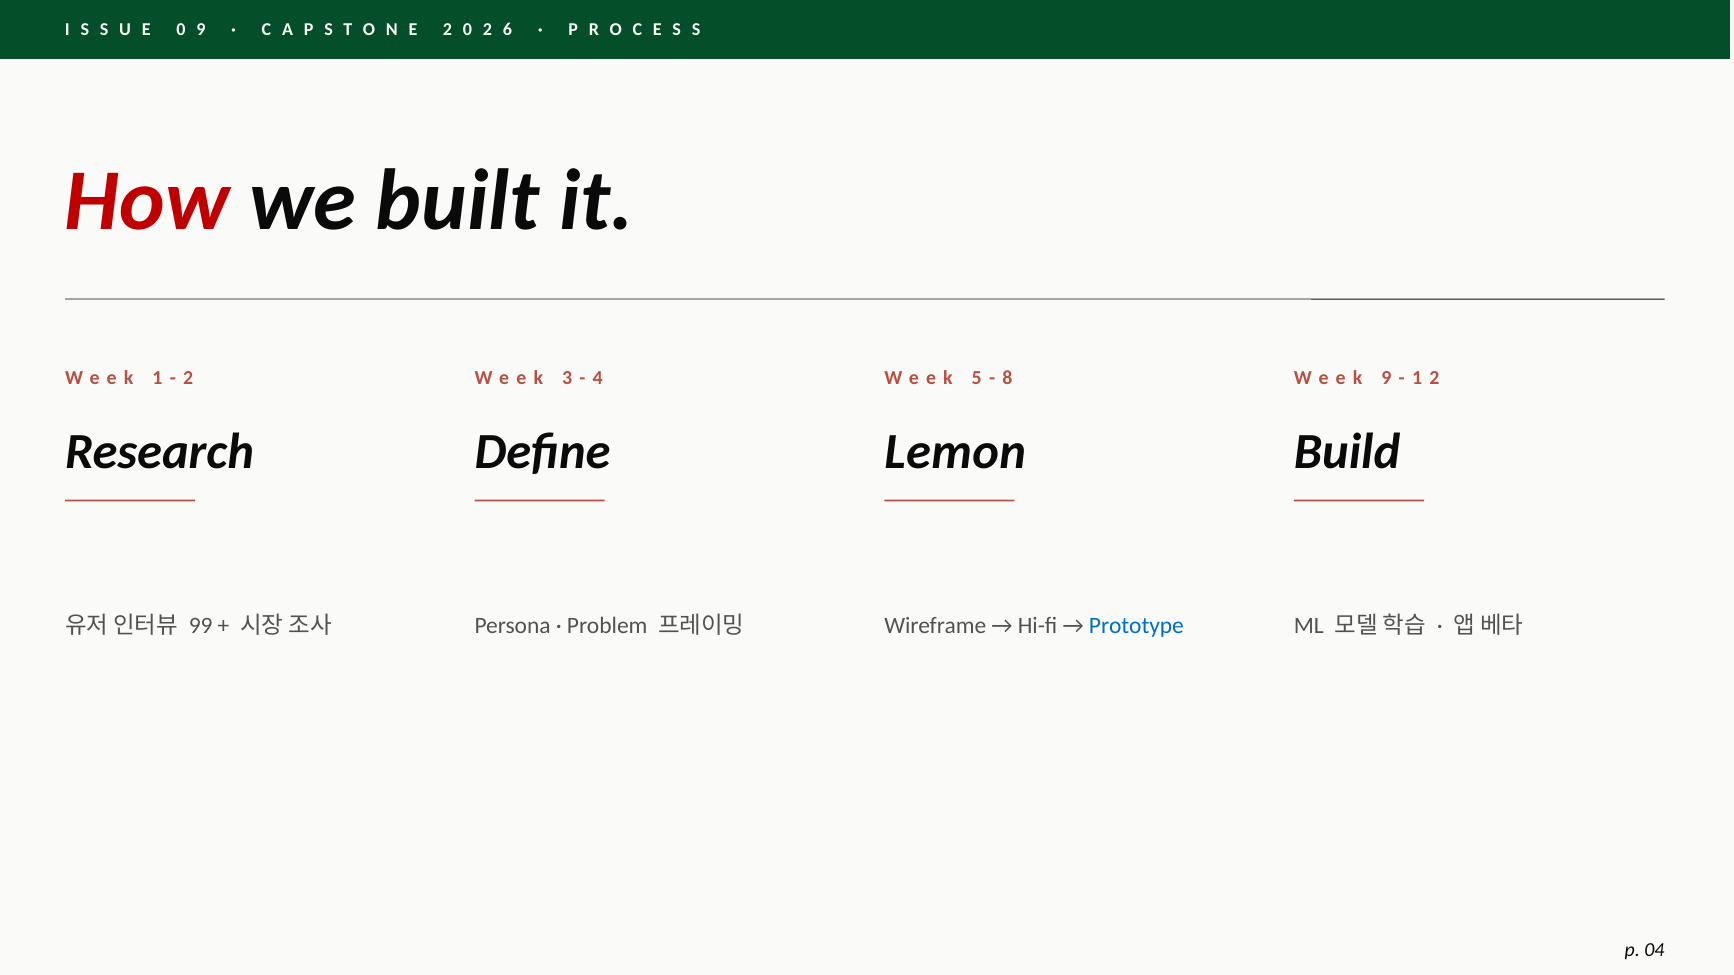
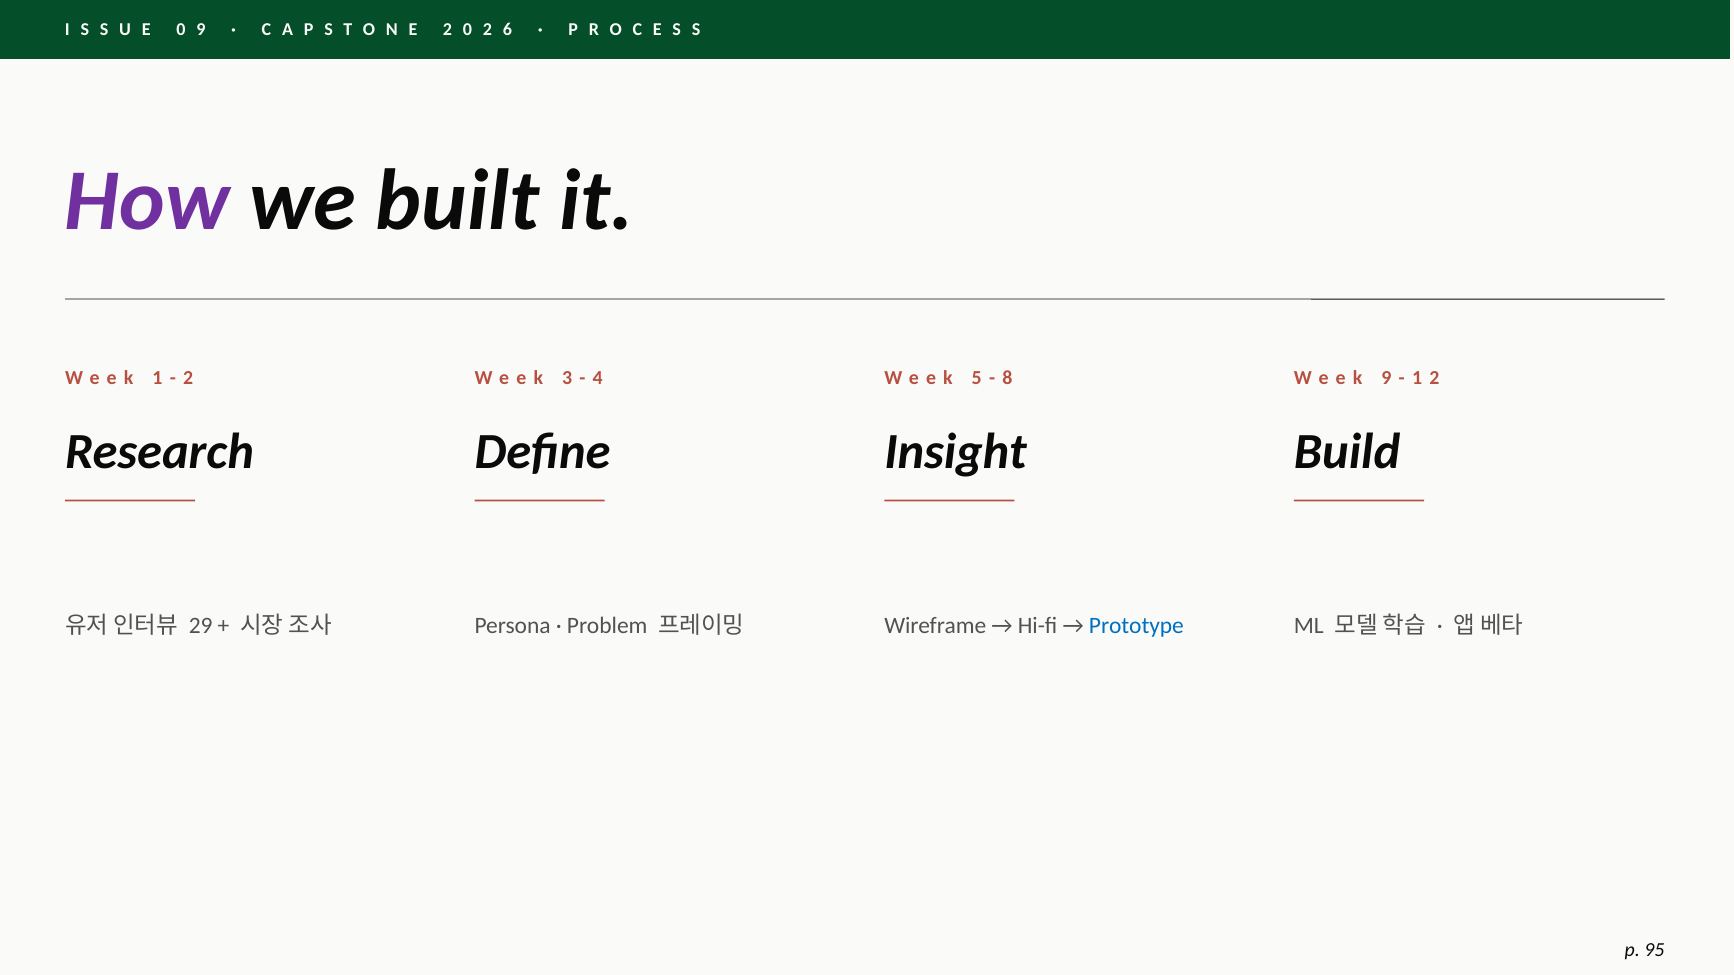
How colour: red -> purple
Lemon: Lemon -> Insight
99: 99 -> 29
04: 04 -> 95
